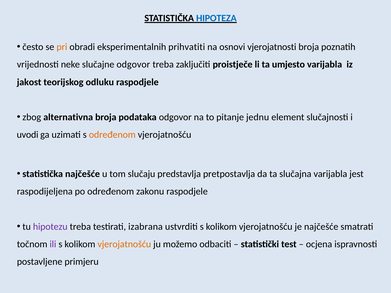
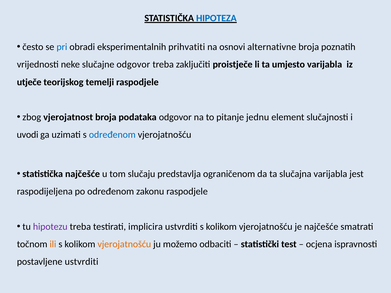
pri colour: orange -> blue
vjerojatnosti: vjerojatnosti -> alternativne
jakost: jakost -> utječe
odluku: odluku -> temelji
alternativna: alternativna -> vjerojatnost
određenom at (112, 135) colour: orange -> blue
pretpostavlja: pretpostavlja -> ograničenom
izabrana: izabrana -> implicira
ili colour: purple -> orange
postavljene primjeru: primjeru -> ustvrditi
